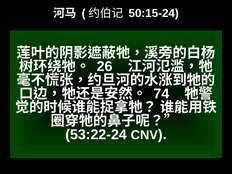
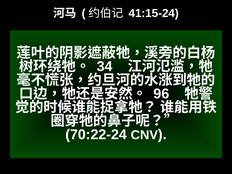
50:15-24: 50:15-24 -> 41:15-24
26: 26 -> 34
74: 74 -> 96
53:22-24: 53:22-24 -> 70:22-24
